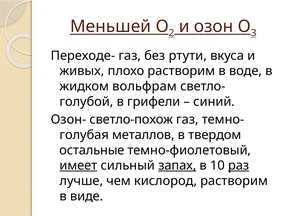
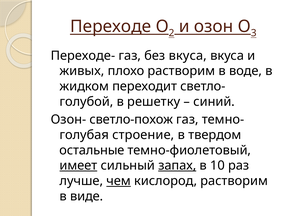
Меньшей: Меньшей -> Переходе
без ртути: ртути -> вкуса
вольфрам: вольфрам -> переходит
грифели: грифели -> решетку
металлов: металлов -> строение
раз underline: present -> none
чем underline: none -> present
